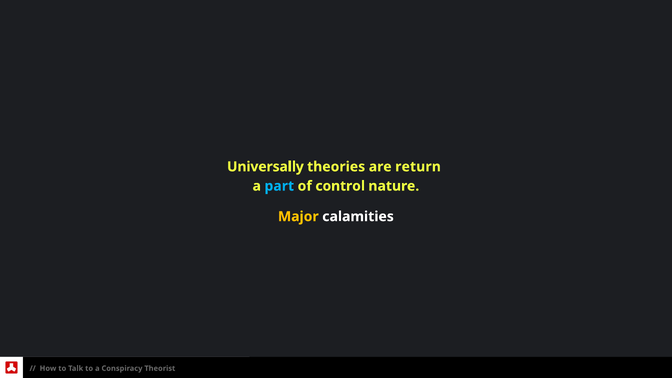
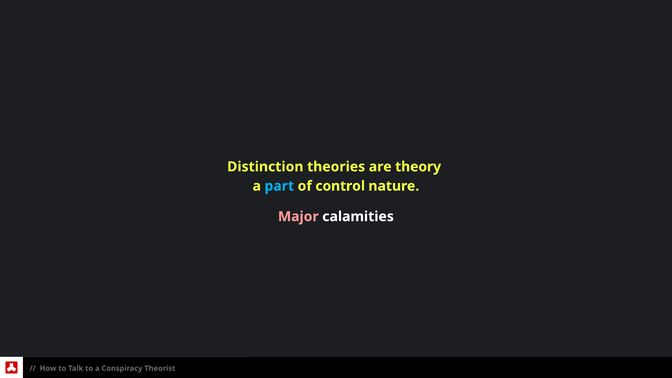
Universally: Universally -> Distinction
return: return -> theory
Major colour: yellow -> pink
